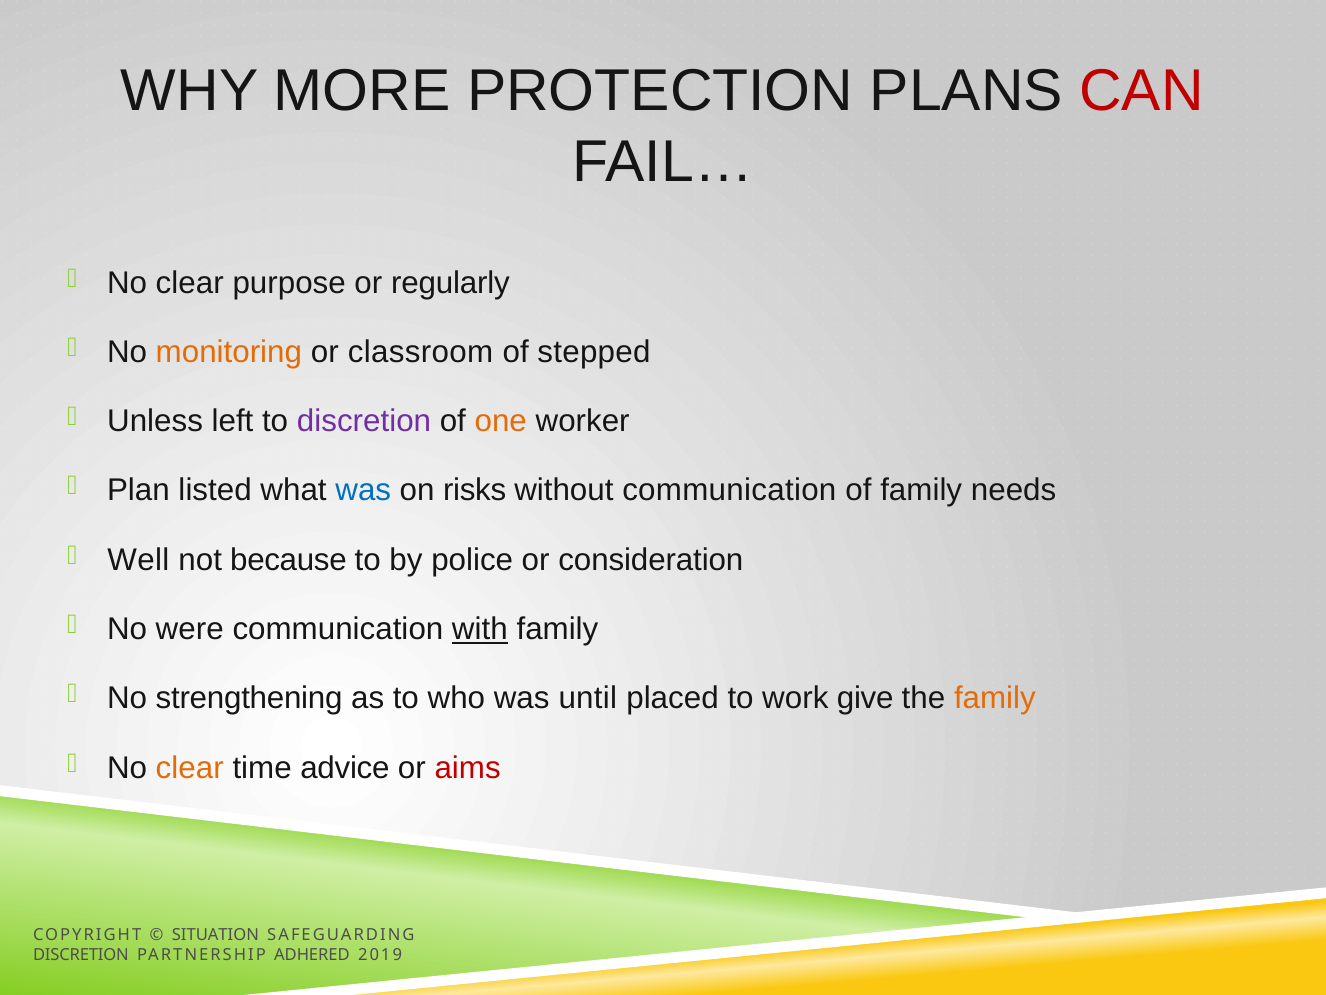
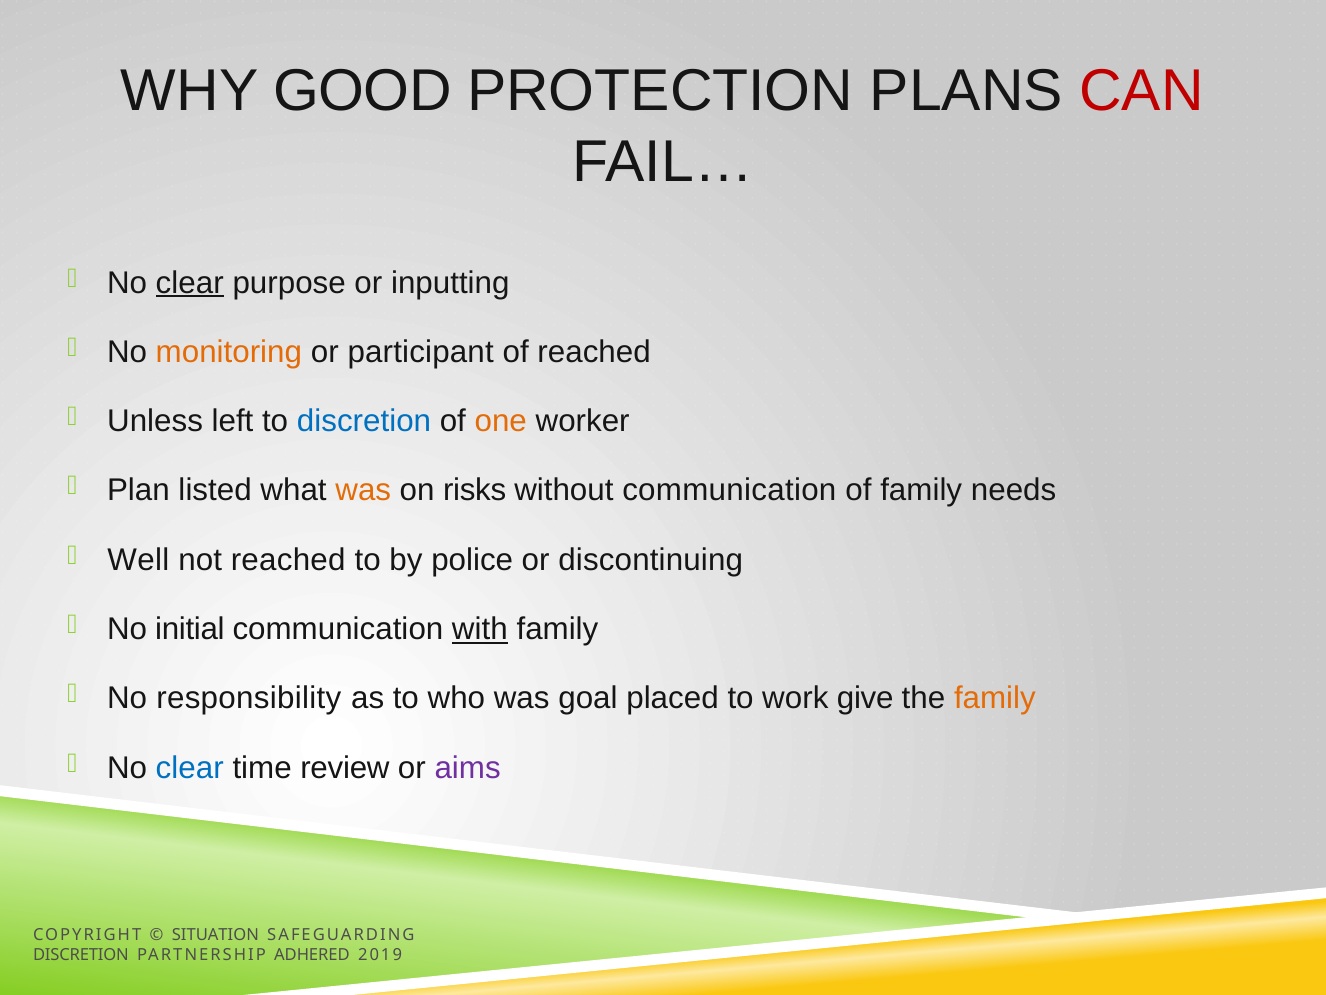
MORE: MORE -> GOOD
clear at (190, 283) underline: none -> present
regularly: regularly -> inputting
classroom: classroom -> participant
of stepped: stepped -> reached
discretion at (364, 421) colour: purple -> blue
was at (363, 490) colour: blue -> orange
not because: because -> reached
consideration: consideration -> discontinuing
were: were -> initial
strengthening: strengthening -> responsibility
until: until -> goal
clear at (190, 768) colour: orange -> blue
advice: advice -> review
aims colour: red -> purple
